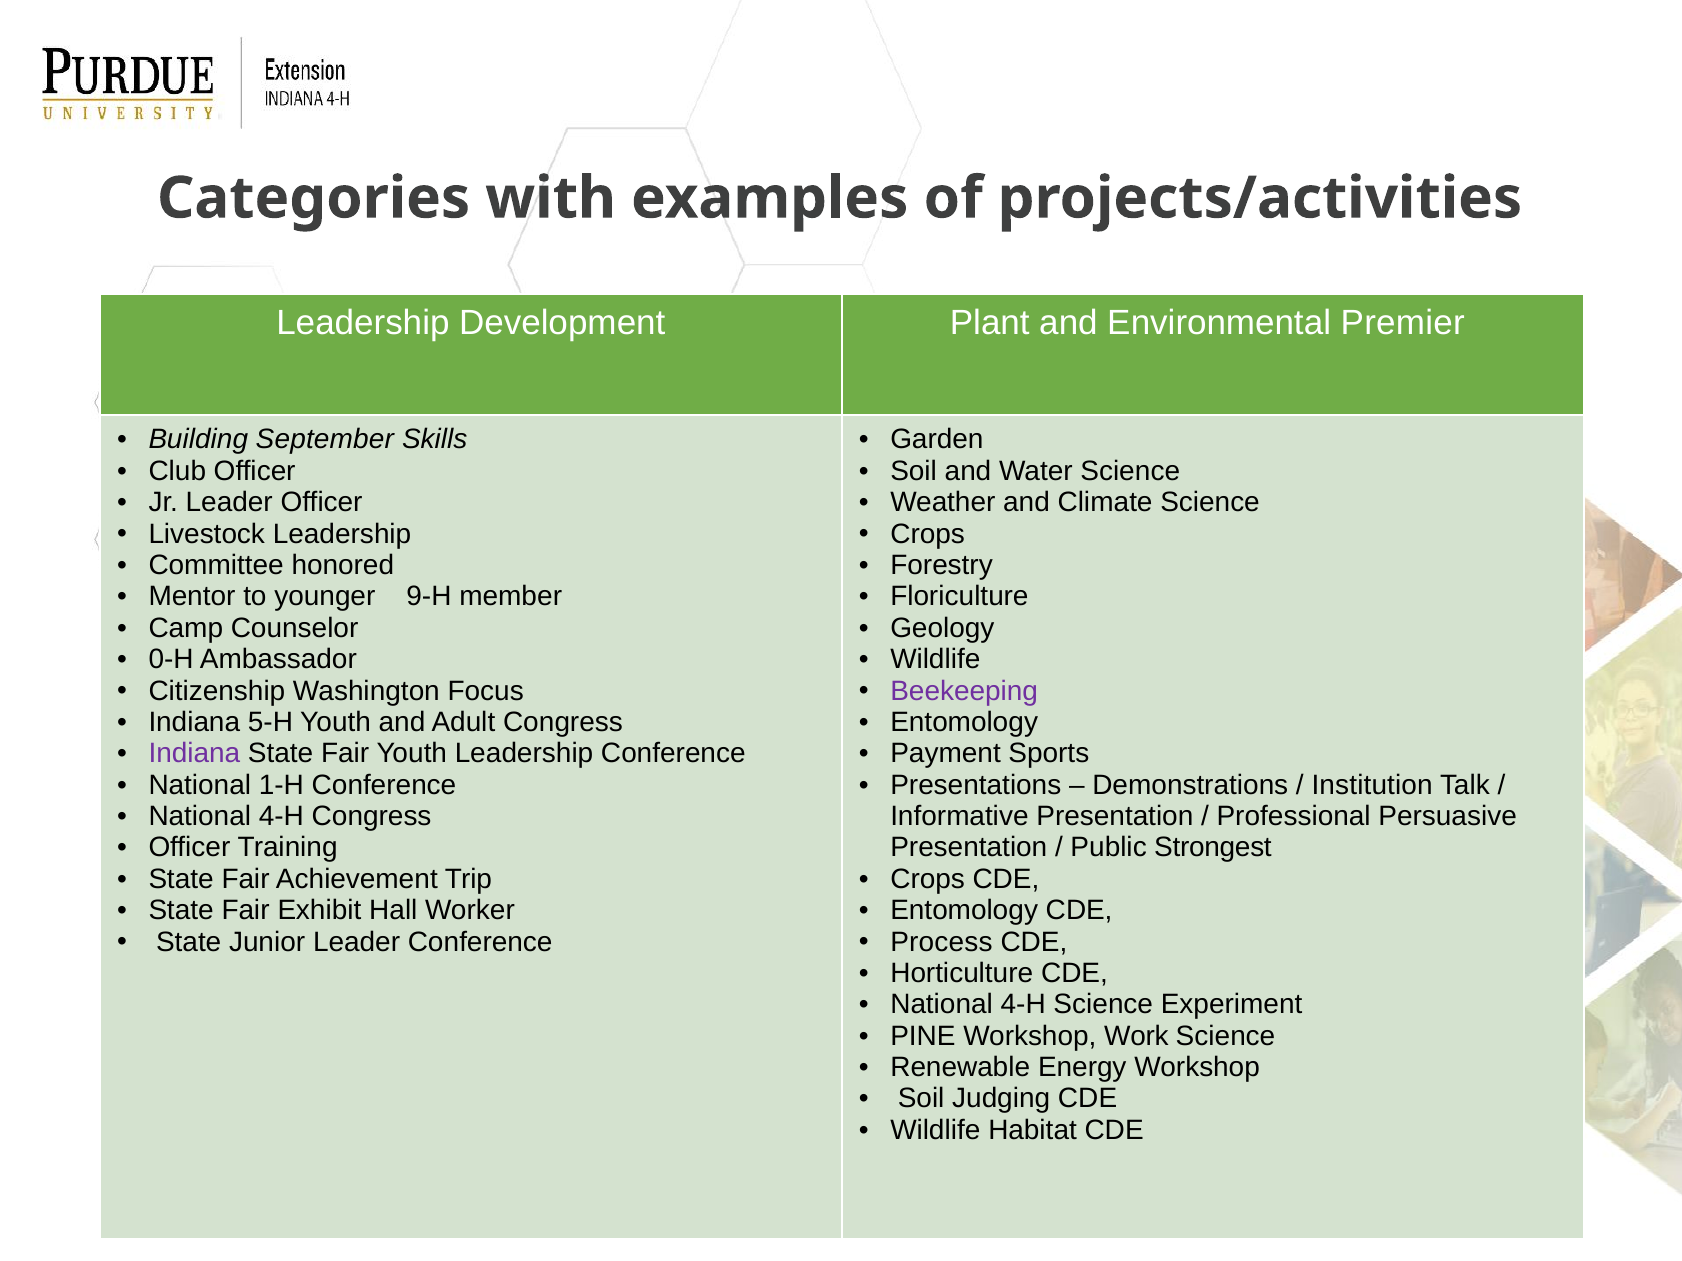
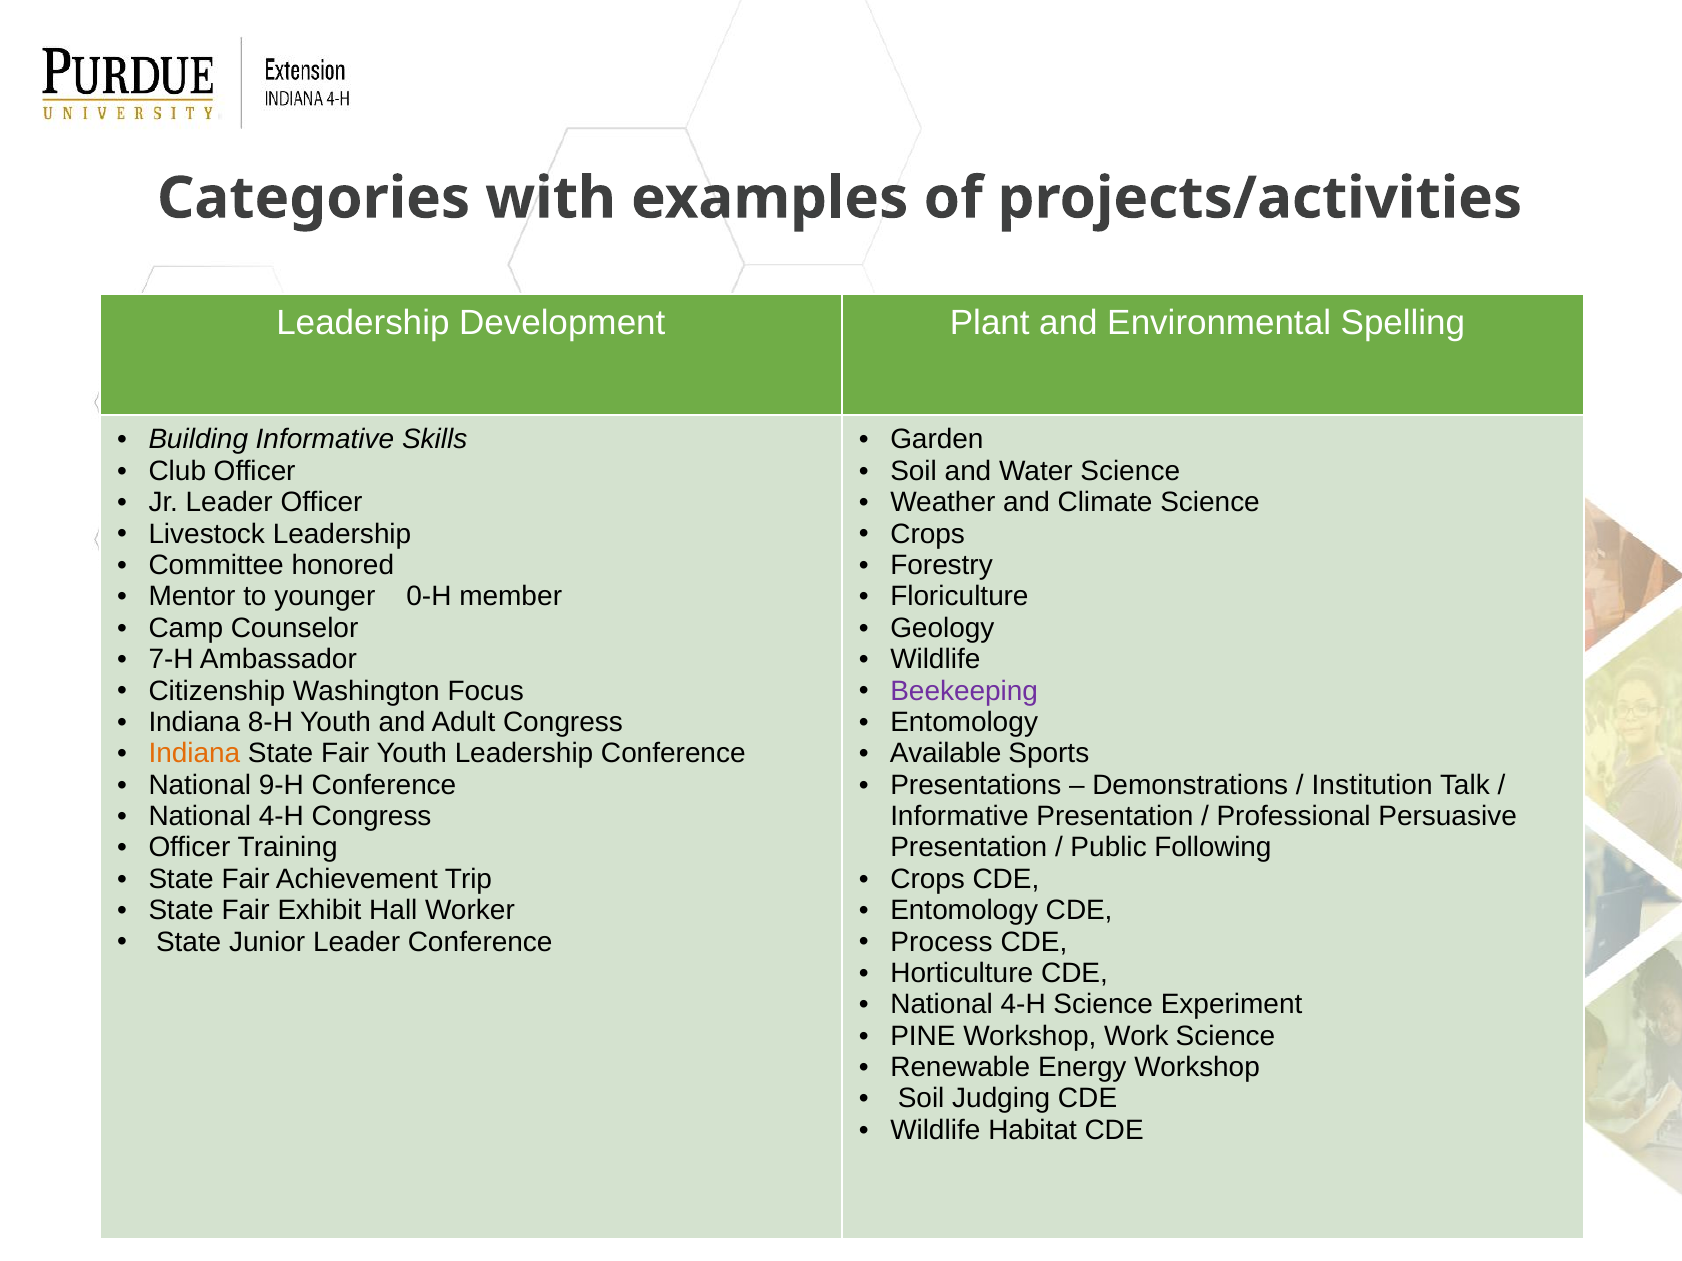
Premier: Premier -> Spelling
Building September: September -> Informative
9-H: 9-H -> 0-H
0-H: 0-H -> 7-H
5-H: 5-H -> 8-H
Indiana at (194, 754) colour: purple -> orange
Payment: Payment -> Available
1-H: 1-H -> 9-H
Strongest: Strongest -> Following
